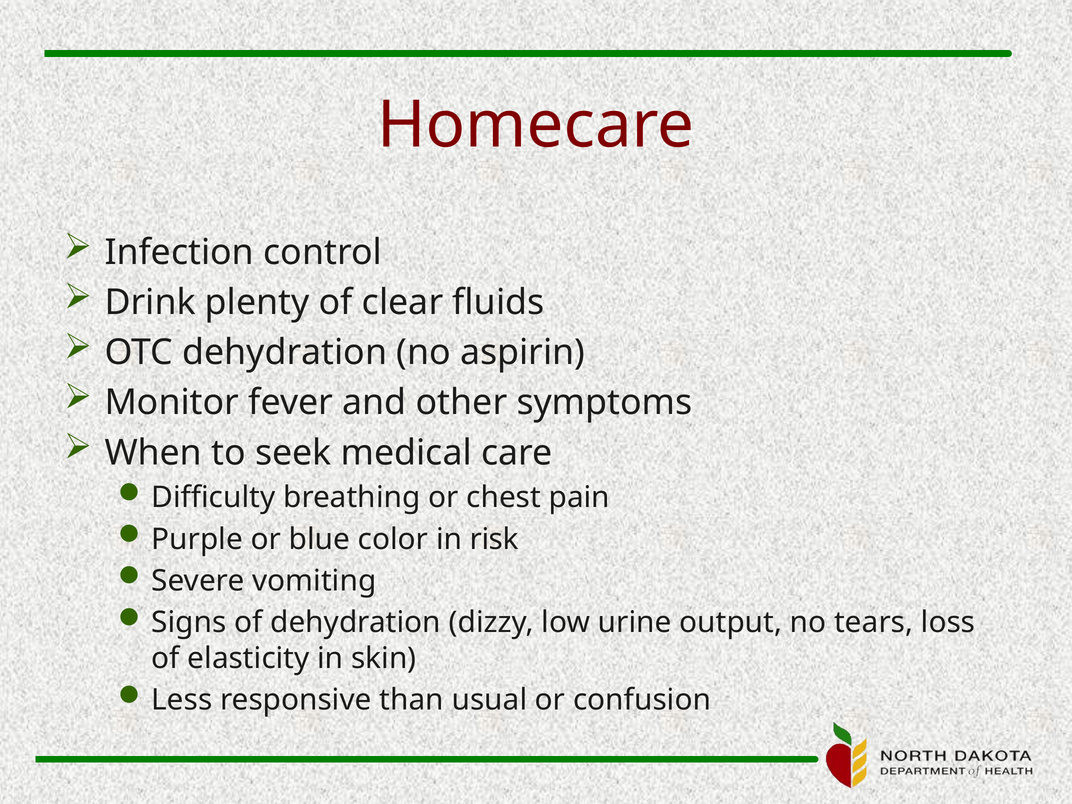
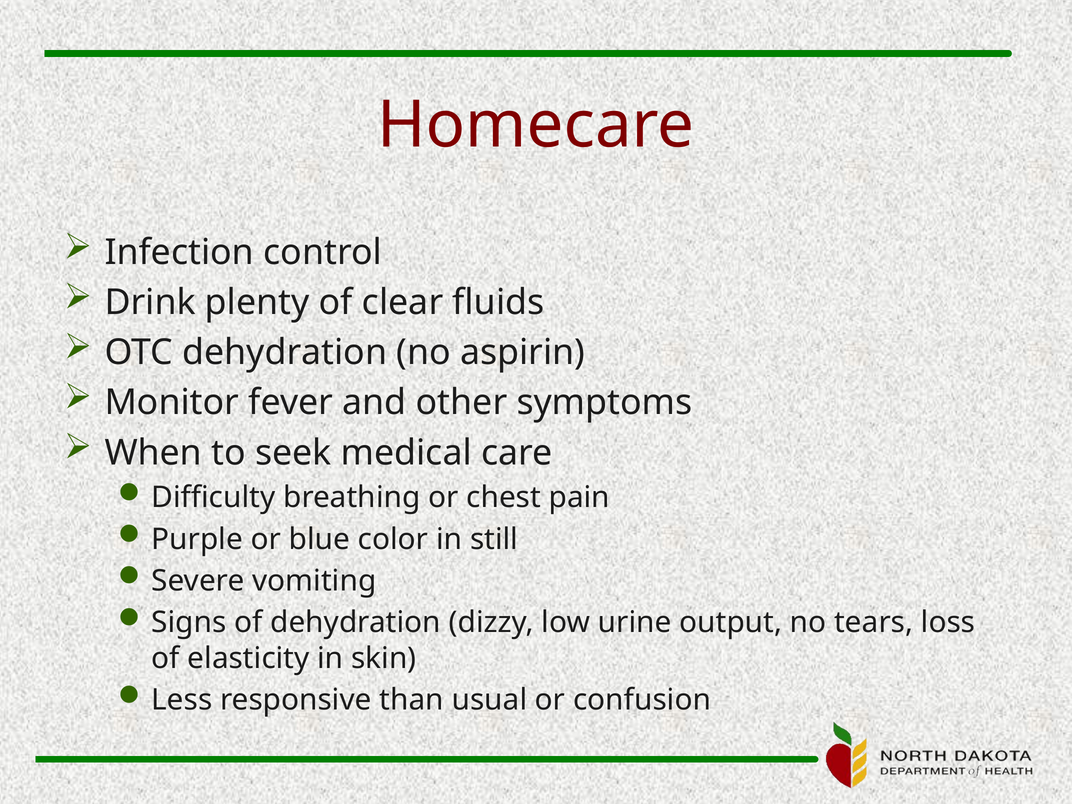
risk: risk -> still
